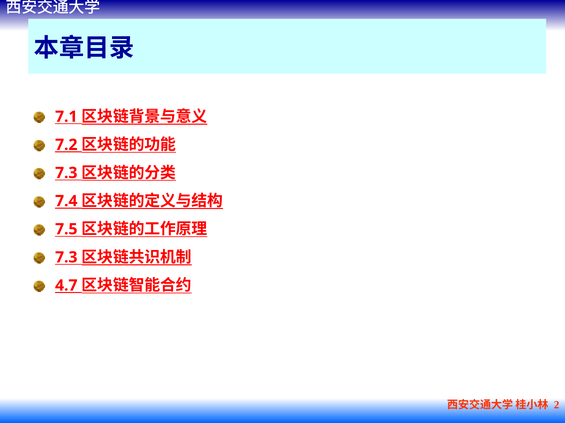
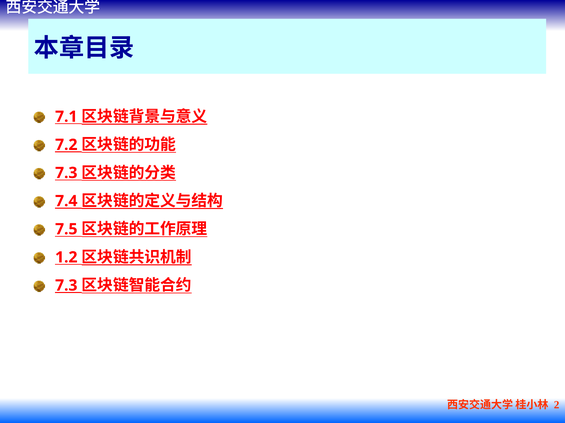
7.3 at (66, 258): 7.3 -> 1.2
4.7 at (66, 286): 4.7 -> 7.3
